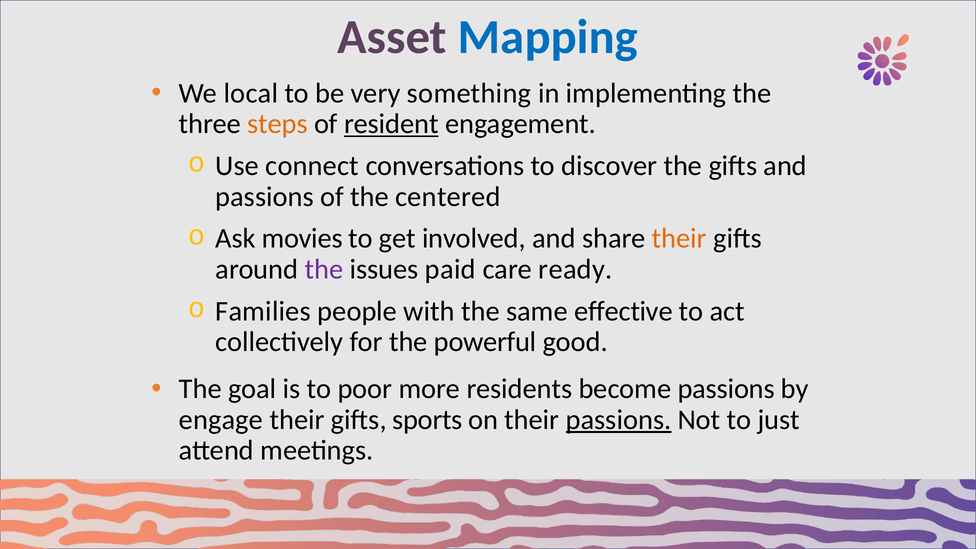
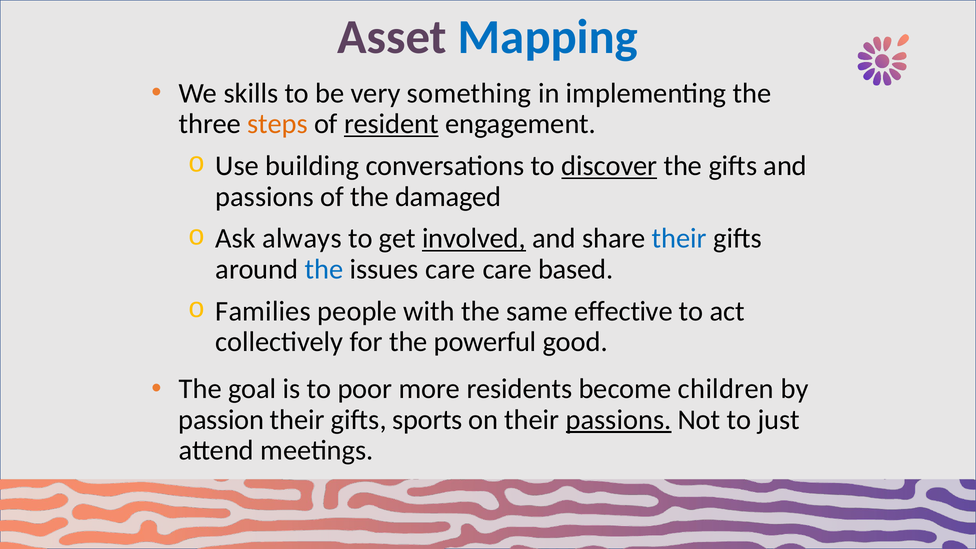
local: local -> skills
connect: connect -> building
discover underline: none -> present
centered: centered -> damaged
movies: movies -> always
involved underline: none -> present
their at (679, 239) colour: orange -> blue
the at (324, 269) colour: purple -> blue
issues paid: paid -> care
ready: ready -> based
become passions: passions -> children
engage: engage -> passion
